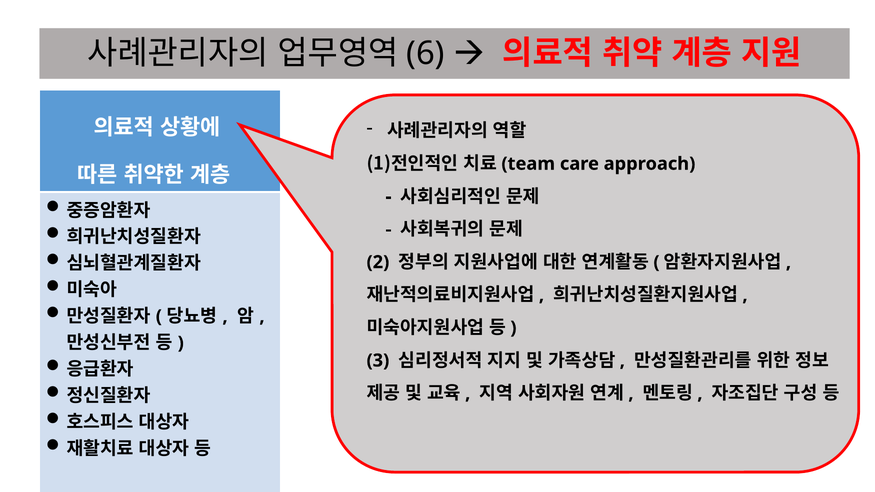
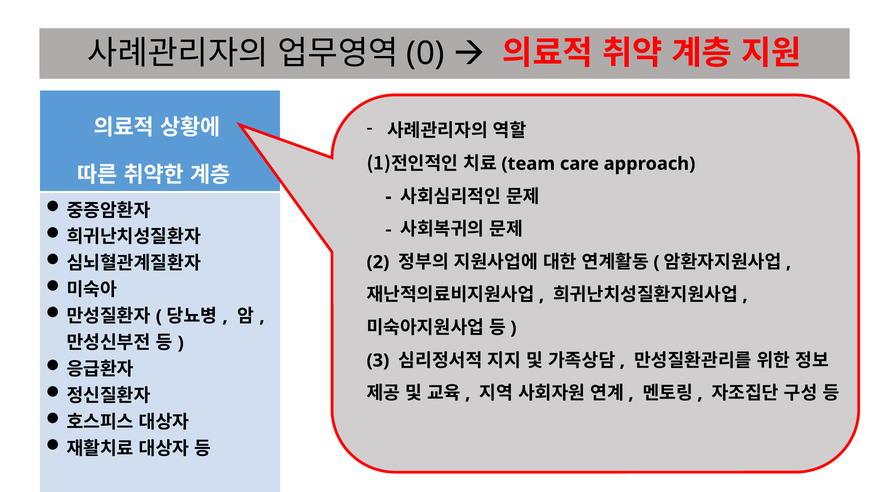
6: 6 -> 0
